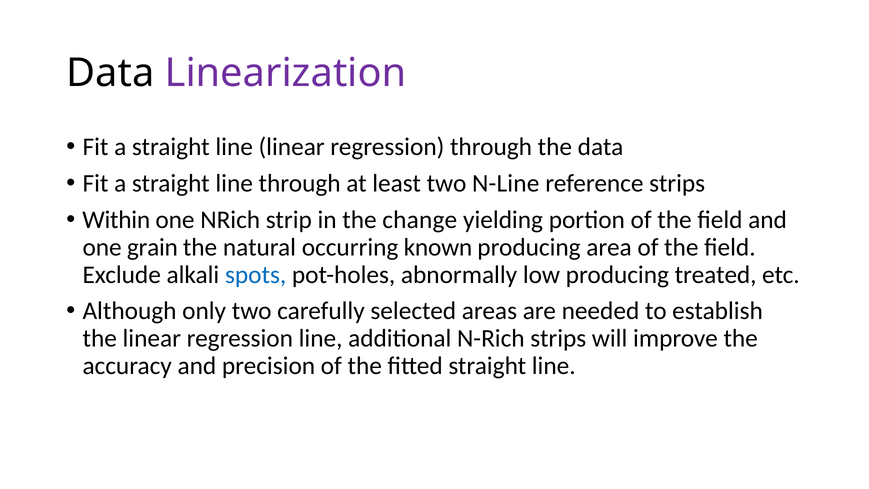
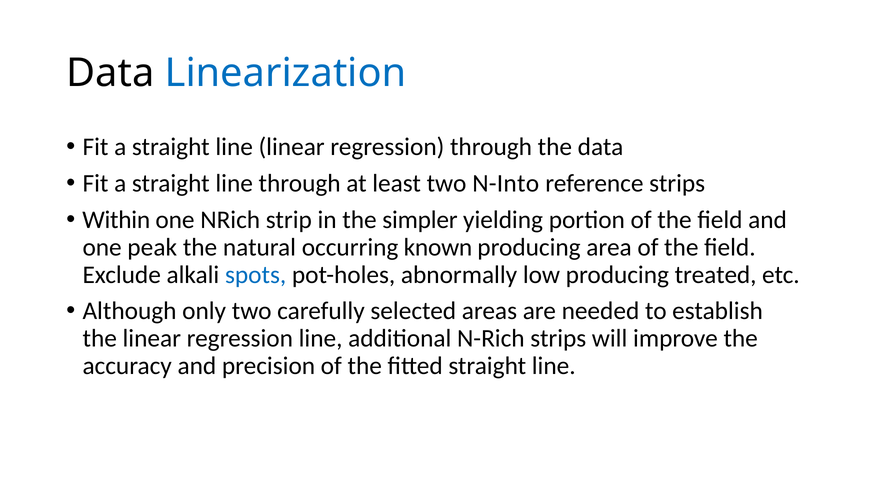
Linearization colour: purple -> blue
N-Line: N-Line -> N-Into
change: change -> simpler
grain: grain -> peak
